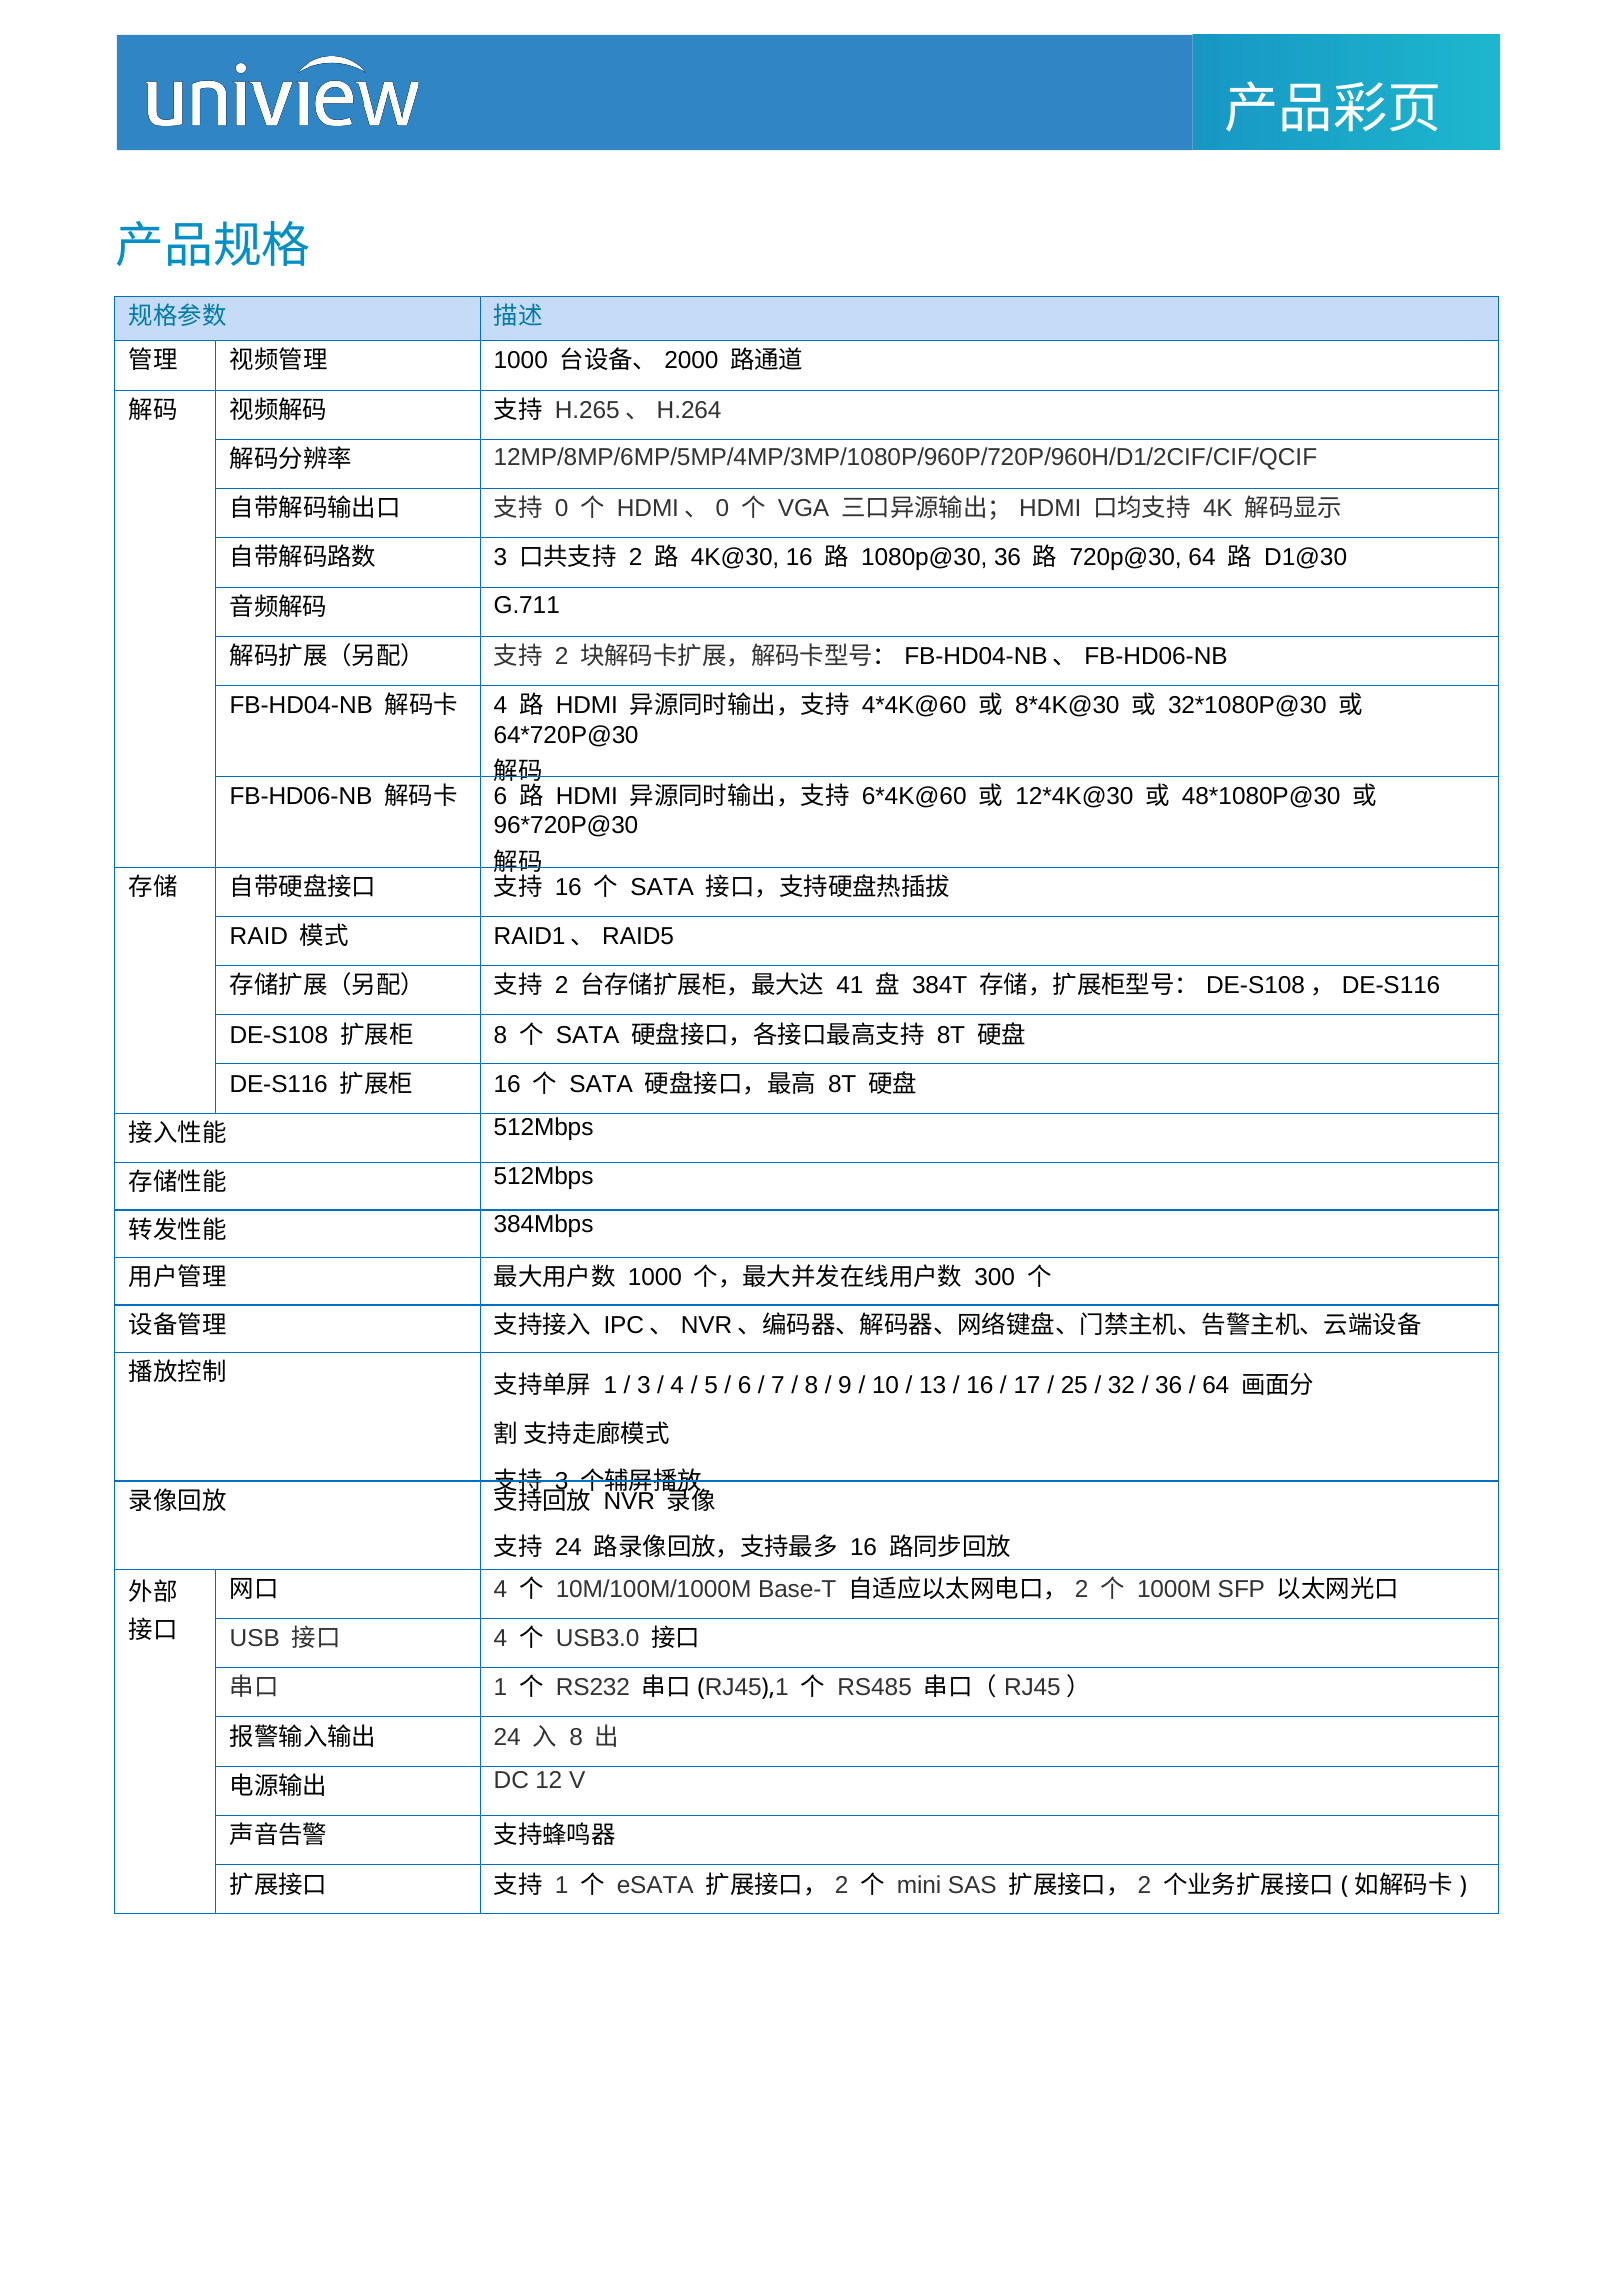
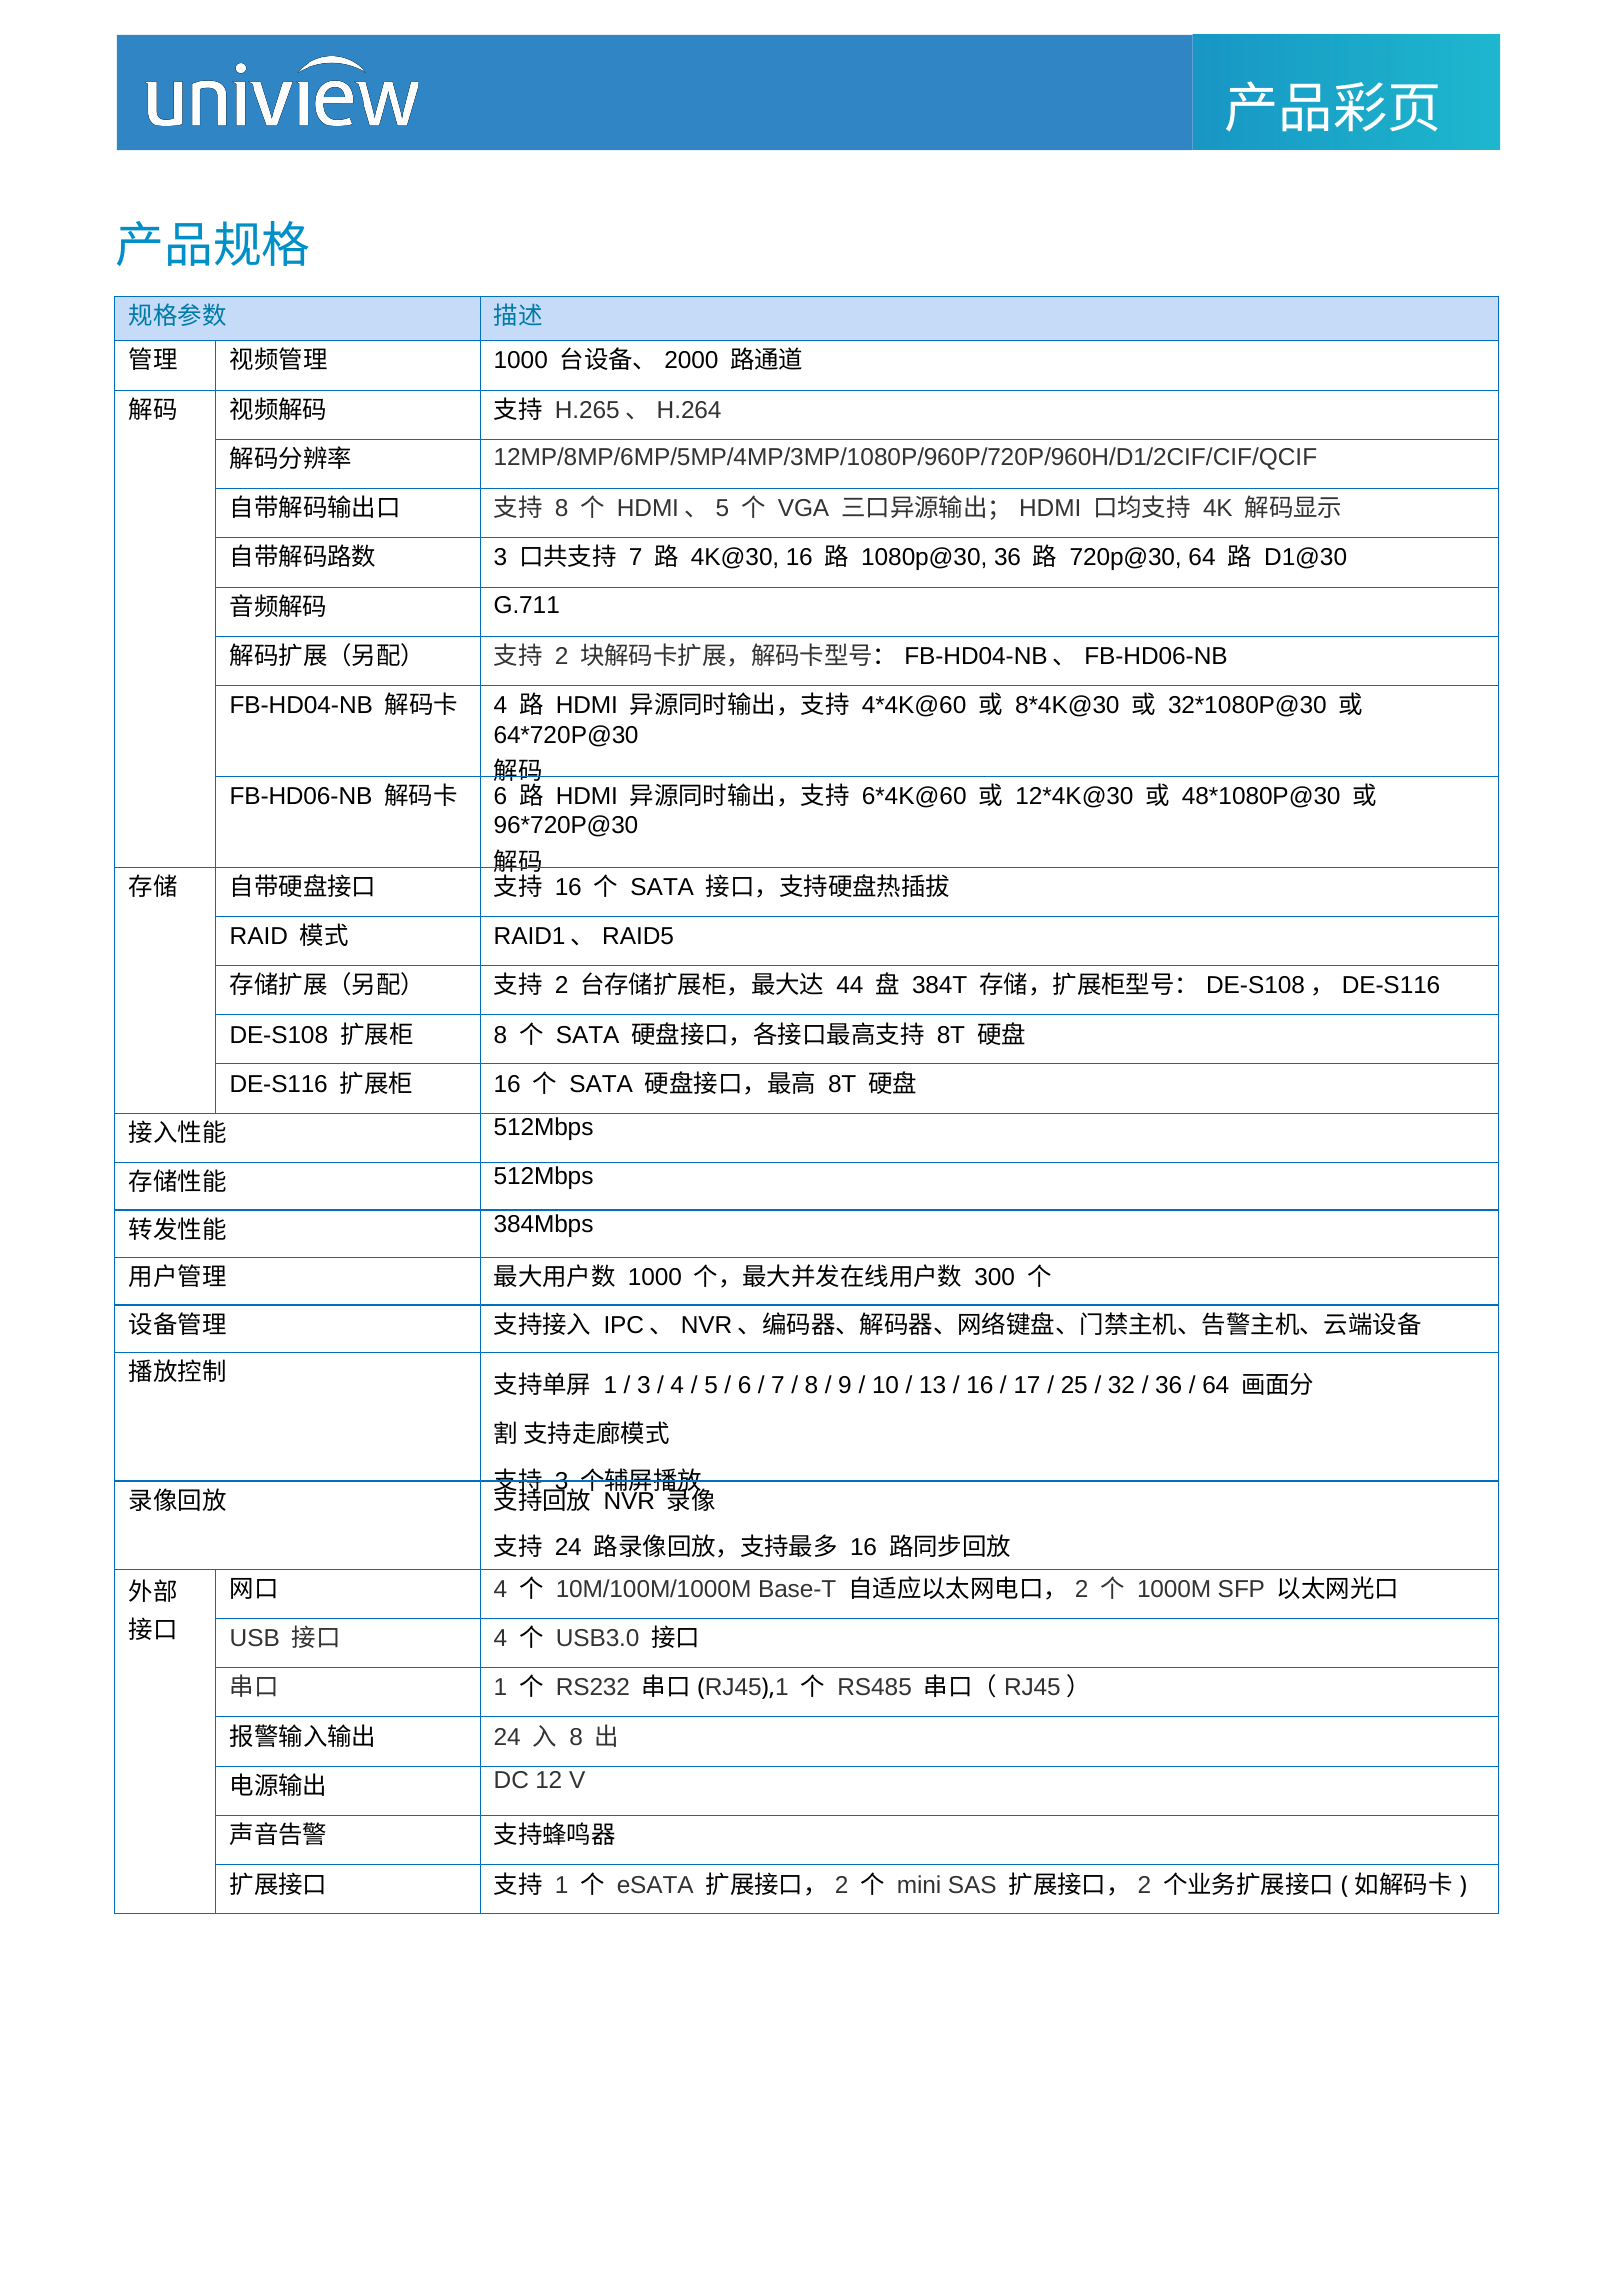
0 at (562, 509): 0 -> 8
0 at (722, 509): 0 -> 5
2 at (636, 558): 2 -> 7
41: 41 -> 44
